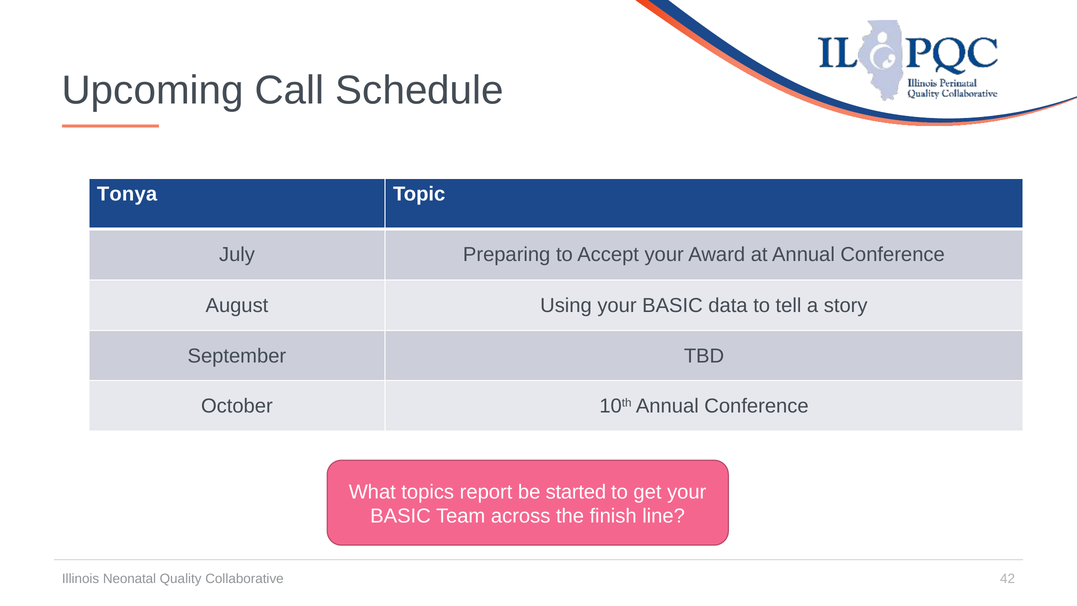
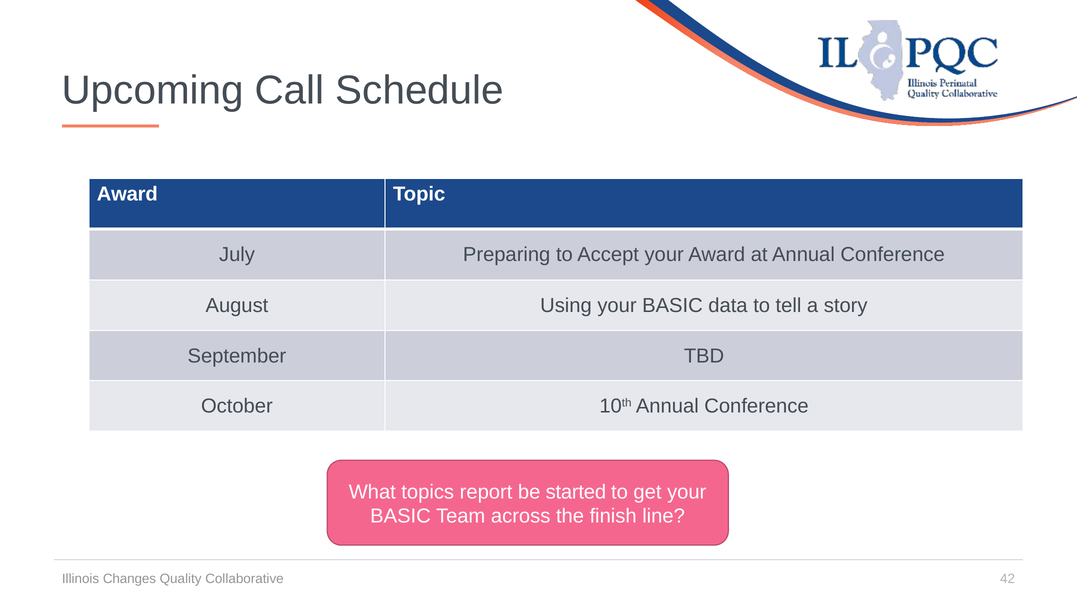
Tonya at (127, 194): Tonya -> Award
Neonatal: Neonatal -> Changes
